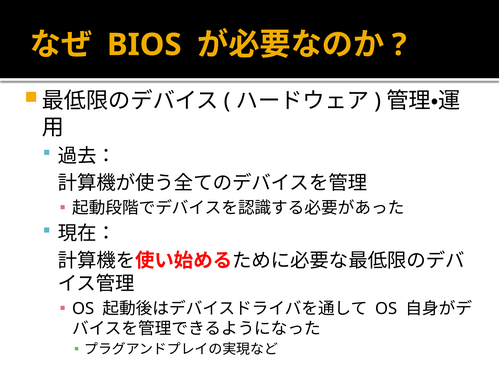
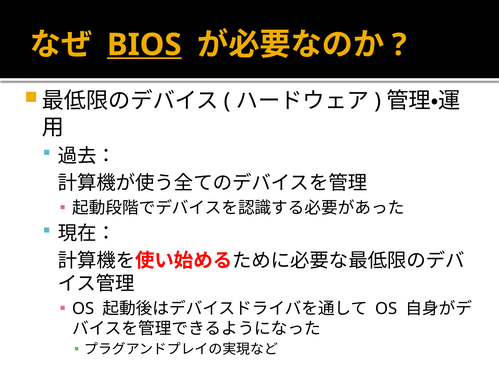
BIOS underline: none -> present
